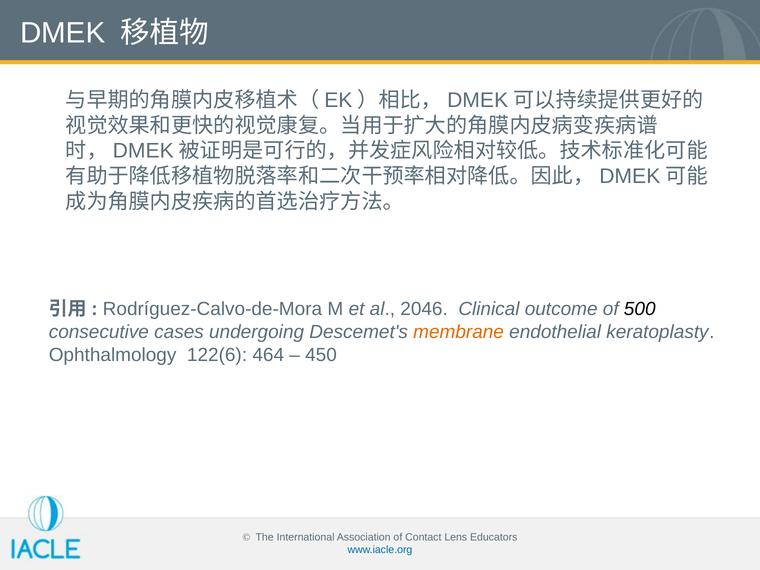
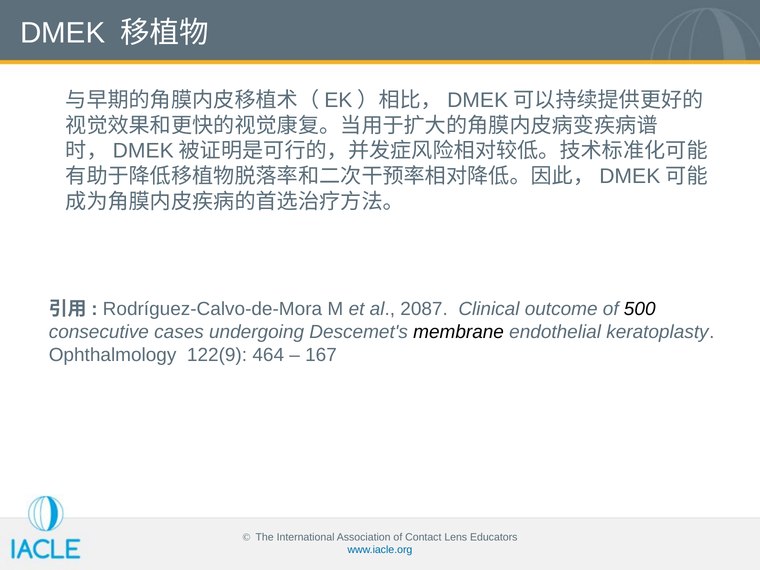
2046: 2046 -> 2087
membrane colour: orange -> black
122(6: 122(6 -> 122(9
450: 450 -> 167
